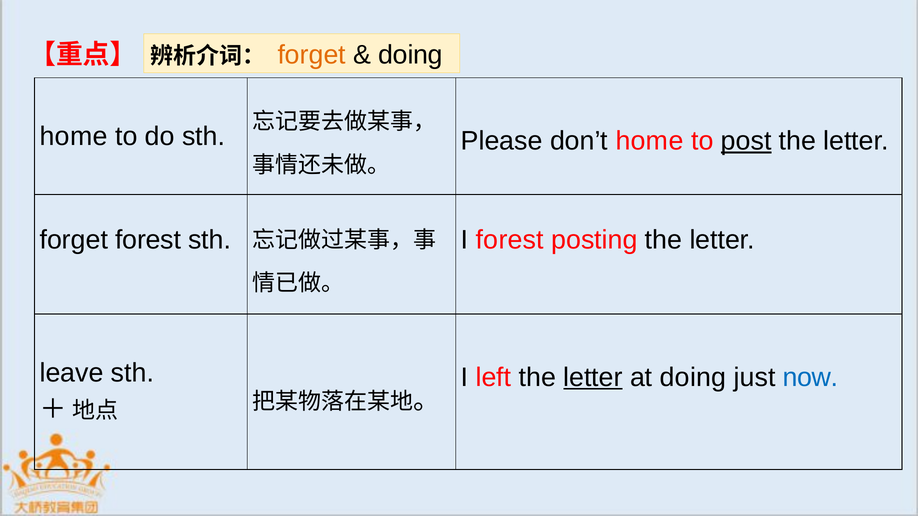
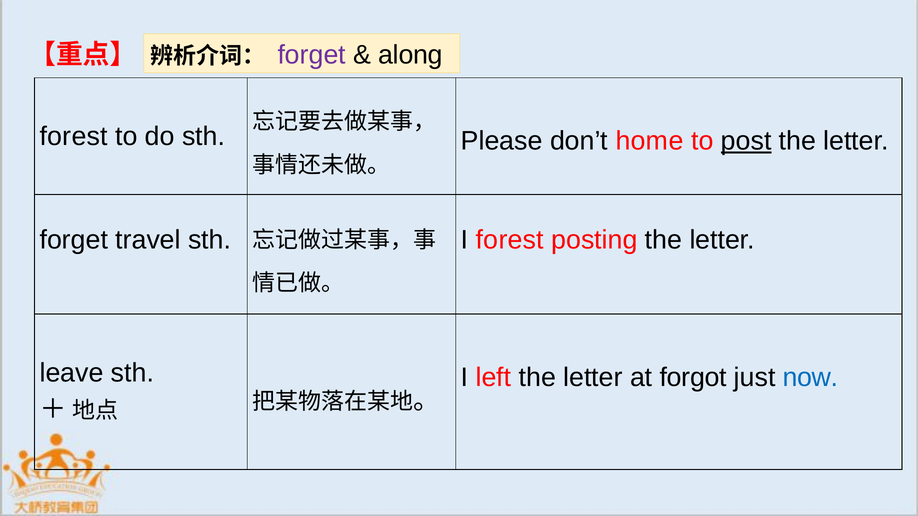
forget at (312, 55) colour: orange -> purple
doing at (410, 55): doing -> along
home at (74, 137): home -> forest
forget forest: forest -> travel
letter at (593, 378) underline: present -> none
at doing: doing -> forgot
